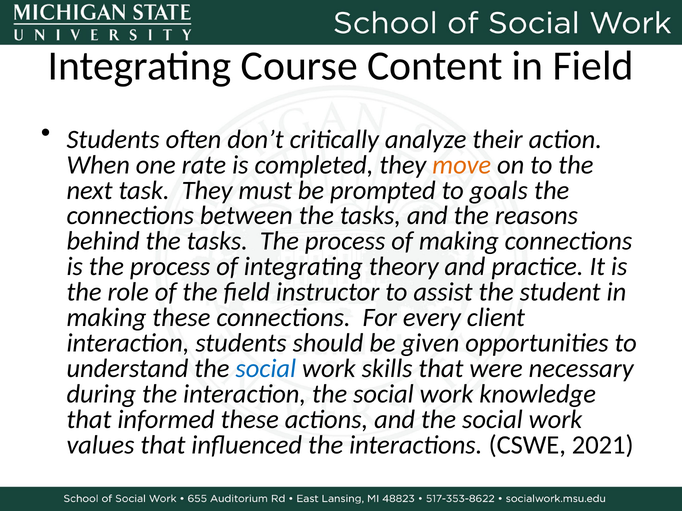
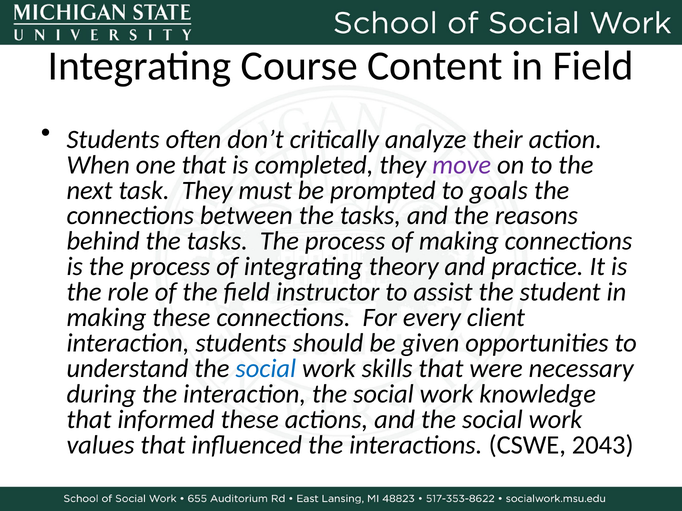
one rate: rate -> that
move colour: orange -> purple
2021: 2021 -> 2043
